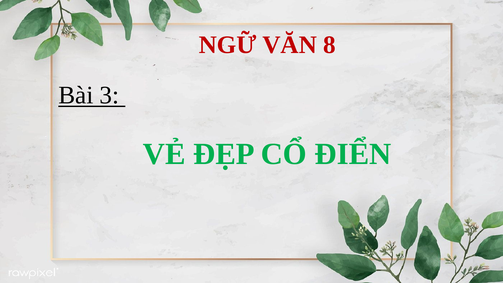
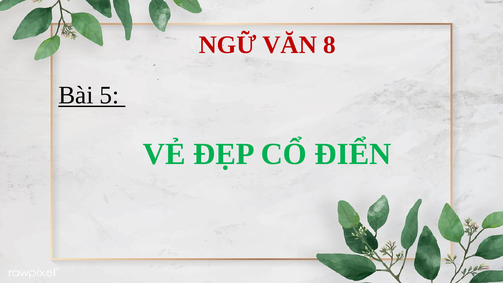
3: 3 -> 5
